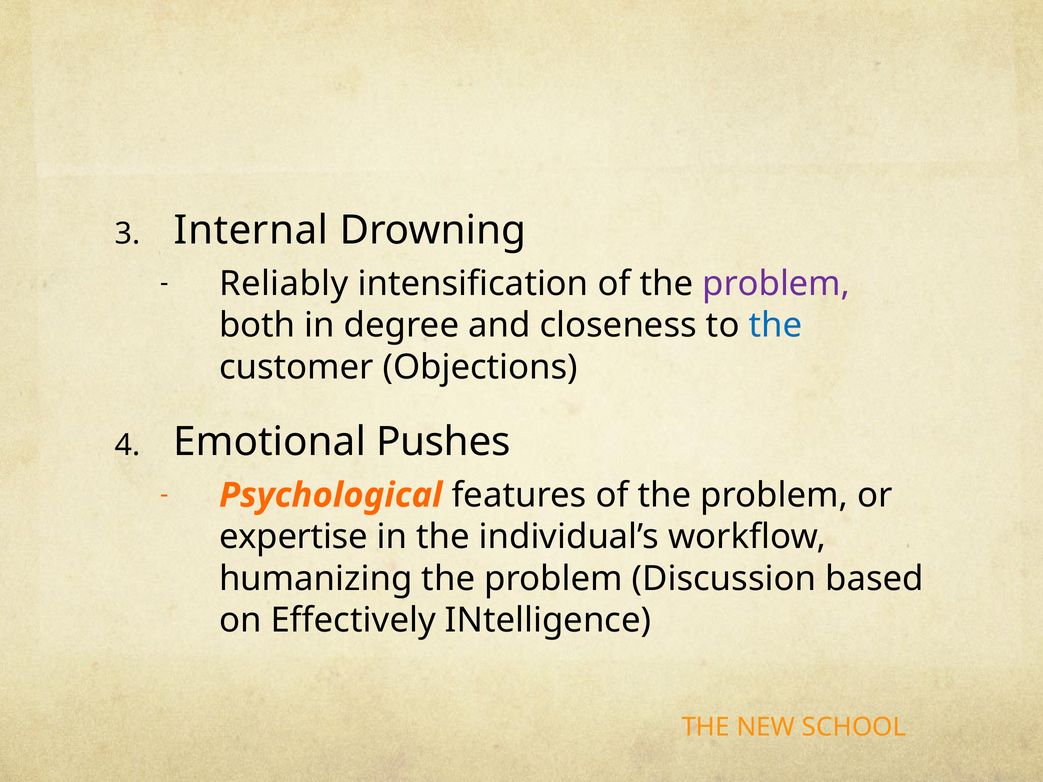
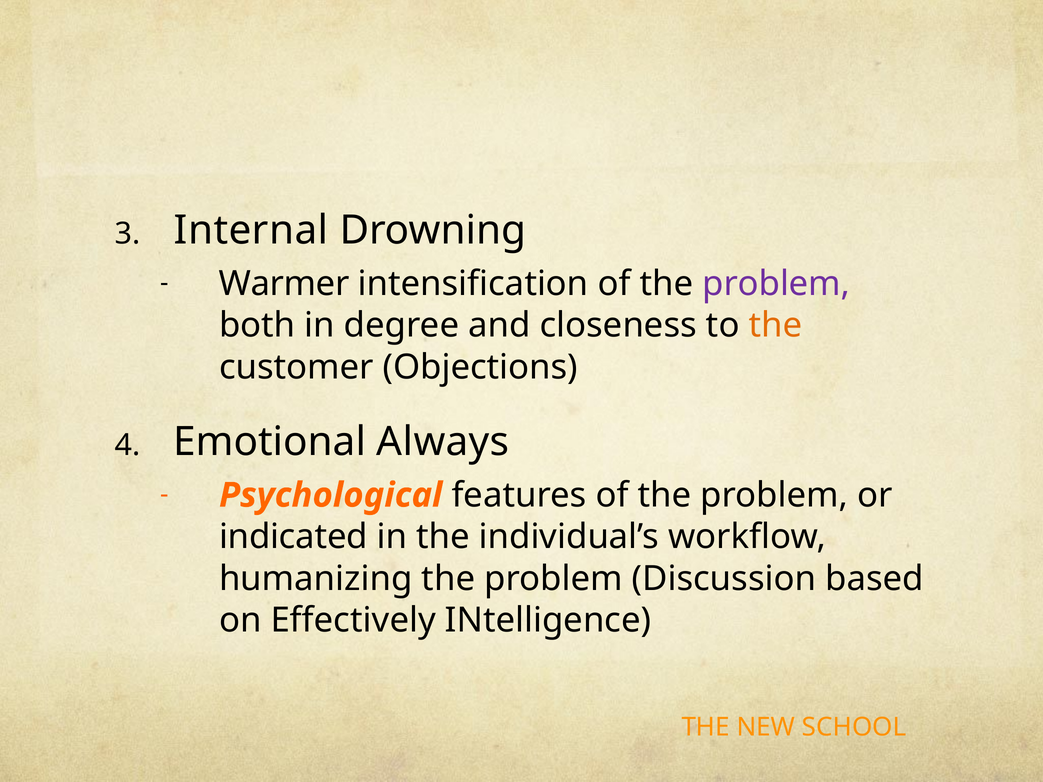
Reliably: Reliably -> Warmer
the at (775, 326) colour: blue -> orange
Pushes: Pushes -> Always
expertise: expertise -> indicated
